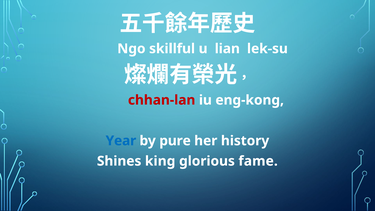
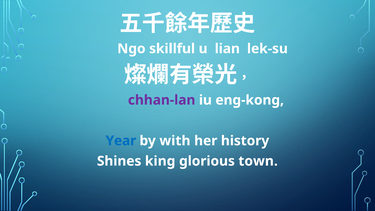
chhan-lan colour: red -> purple
pure: pure -> with
fame: fame -> town
